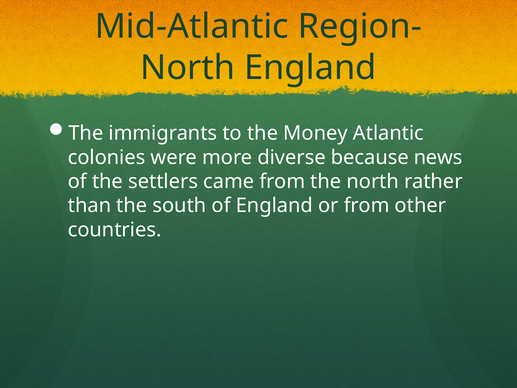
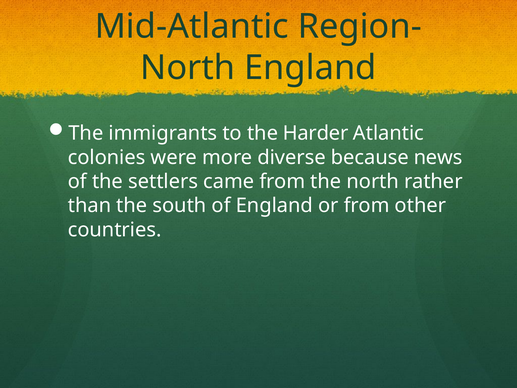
Money: Money -> Harder
